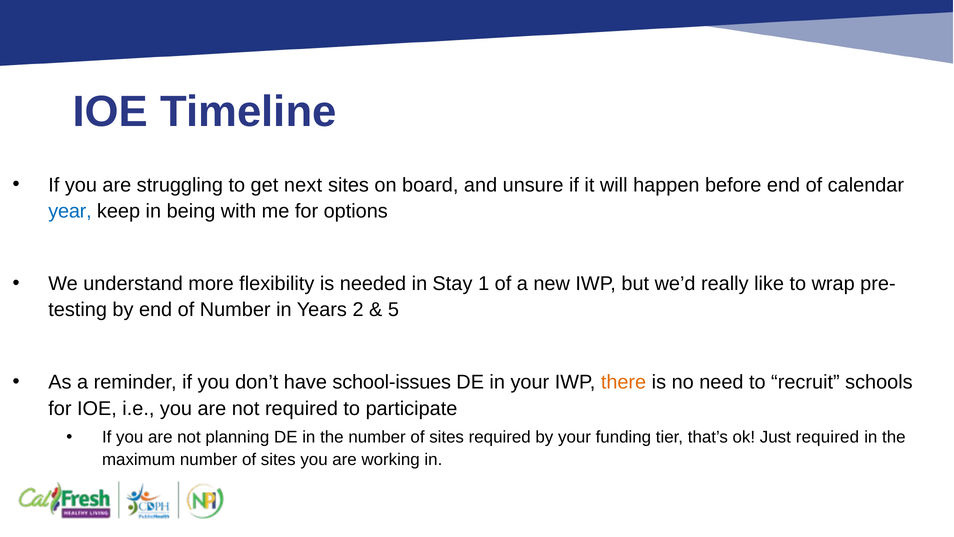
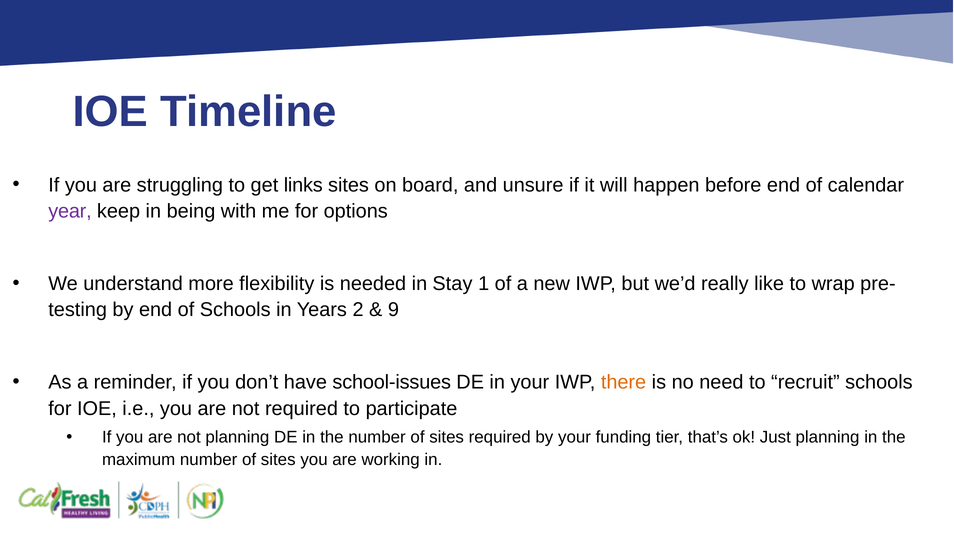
next: next -> links
year colour: blue -> purple
of Number: Number -> Schools
5: 5 -> 9
Just required: required -> planning
